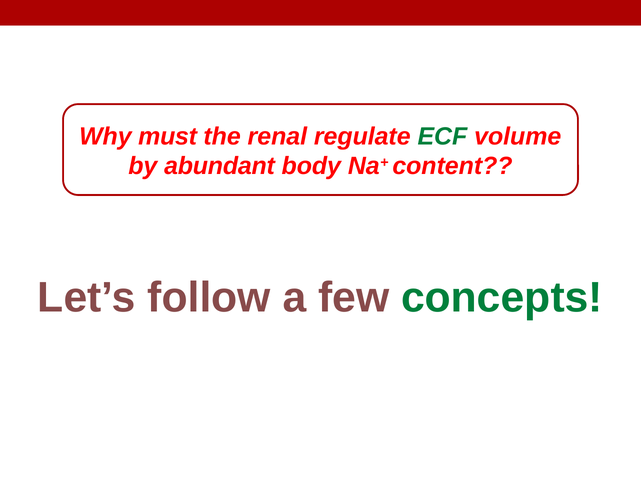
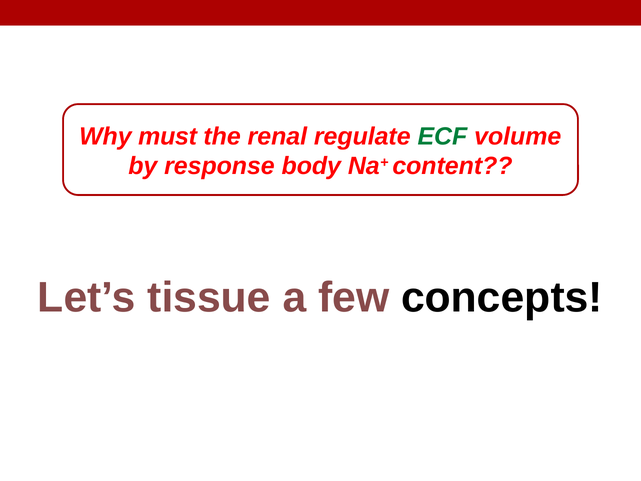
abundant: abundant -> response
follow: follow -> tissue
concepts colour: green -> black
